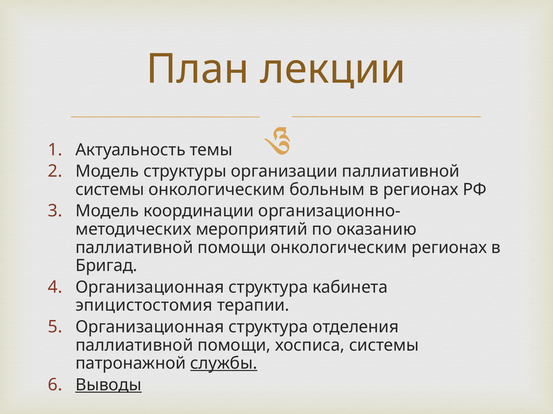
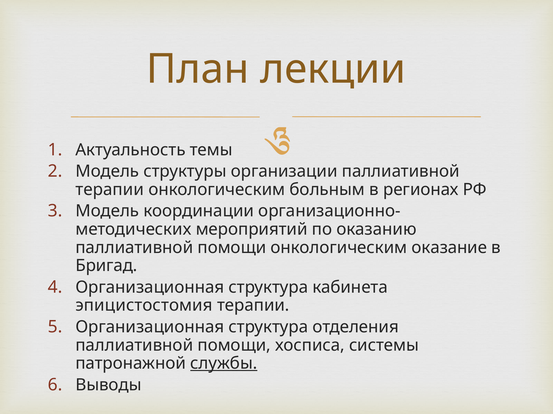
системы at (110, 190): системы -> терапии
онкологическим регионах: регионах -> оказание
Выводы underline: present -> none
